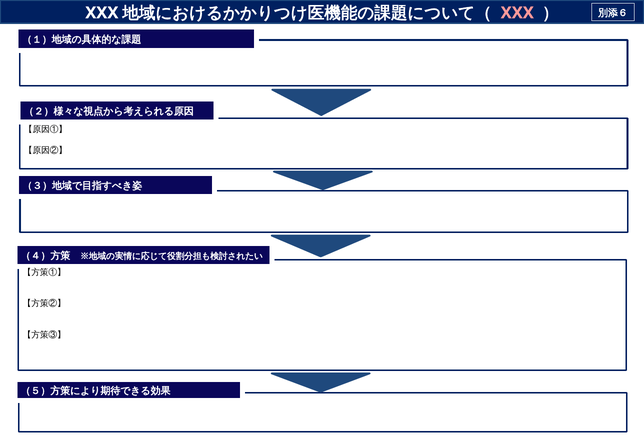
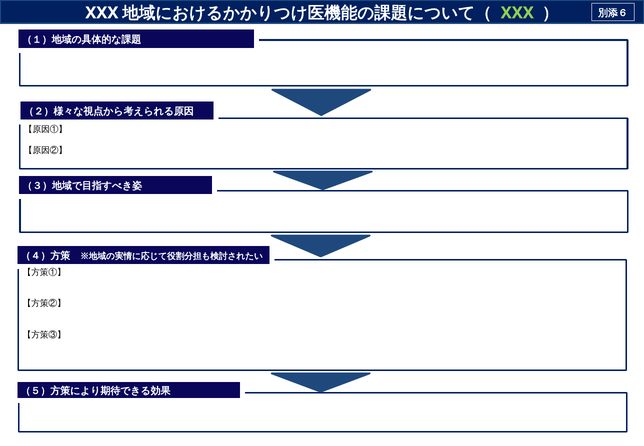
XXX at (517, 13) colour: pink -> light green
